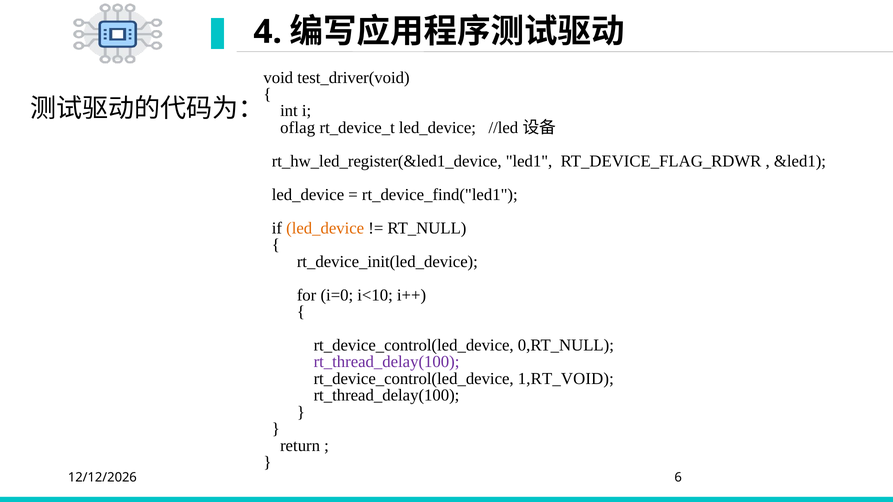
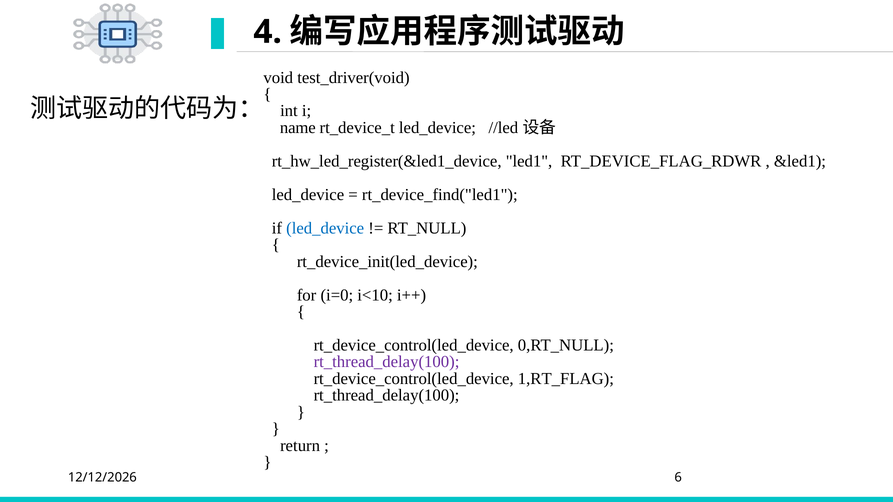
oflag: oflag -> name
led_device at (325, 228) colour: orange -> blue
1,RT_VOID: 1,RT_VOID -> 1,RT_FLAG
